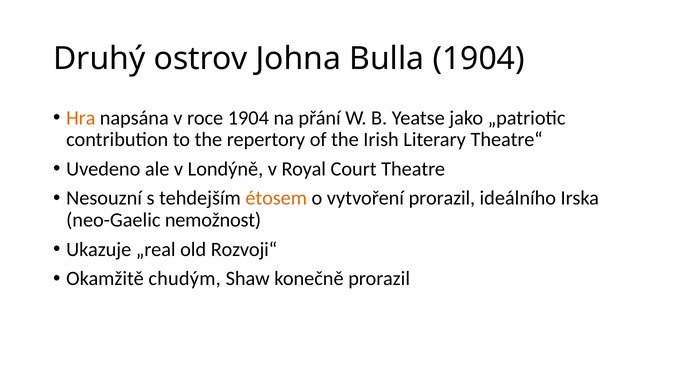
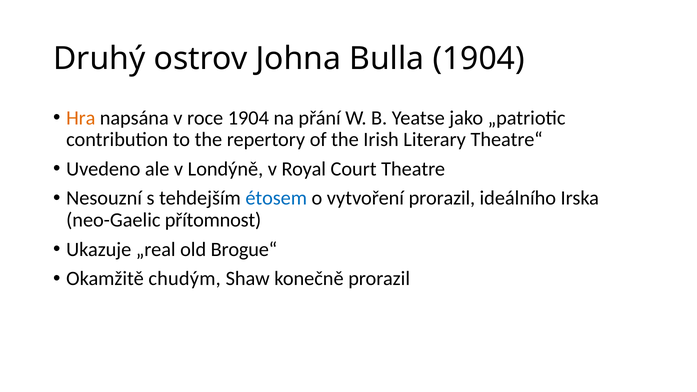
étosem colour: orange -> blue
nemožnost: nemožnost -> přítomnost
Rozvoji“: Rozvoji“ -> Brogue“
